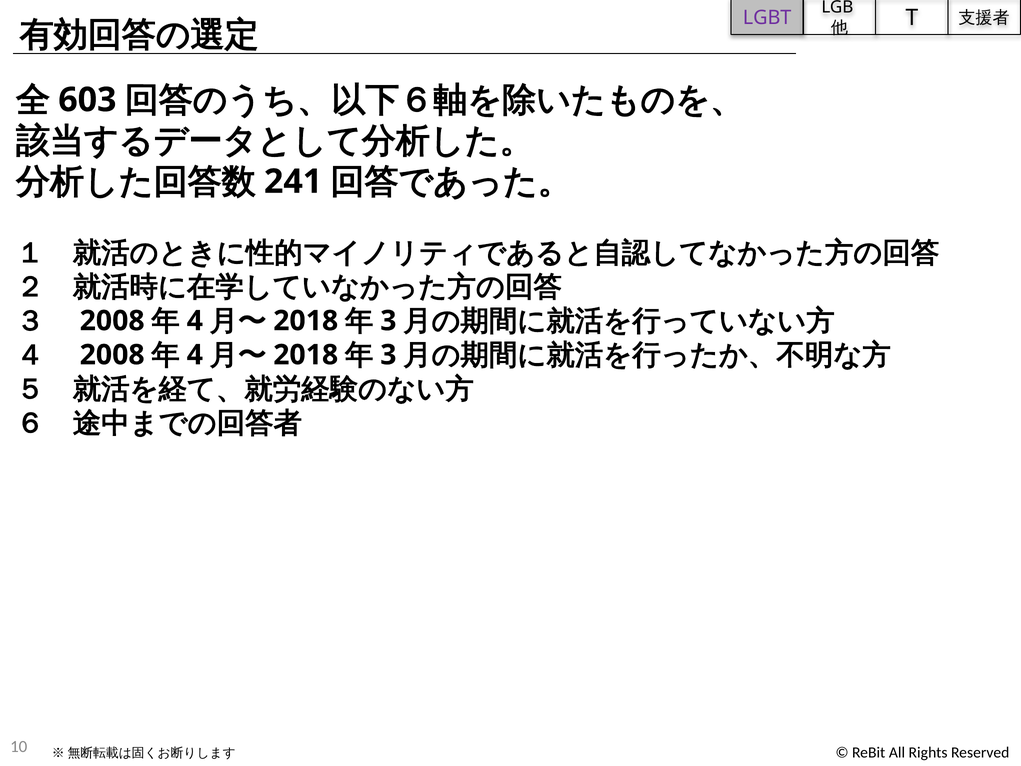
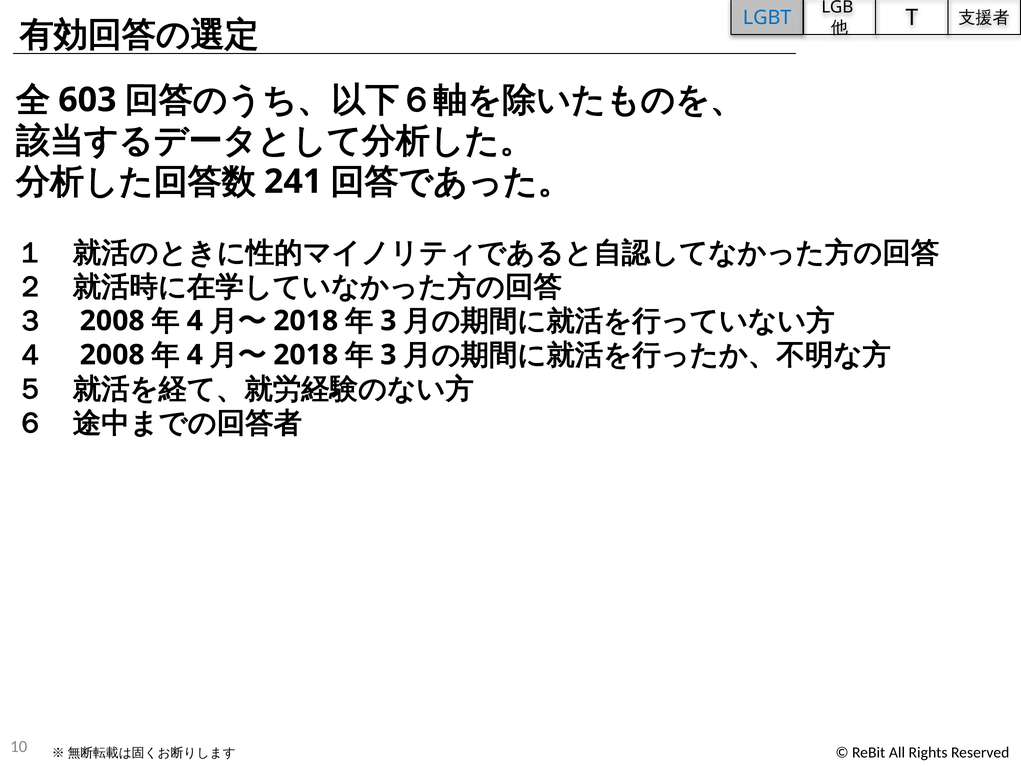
LGBT colour: purple -> blue
